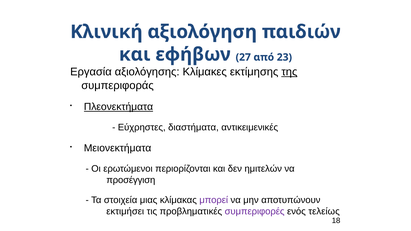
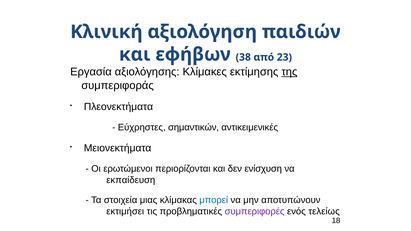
27: 27 -> 38
Πλεονεκτήματα underline: present -> none
διαστήματα: διαστήματα -> σημαντικών
ημιτελών: ημιτελών -> ενίσχυση
προσέγγιση: προσέγγιση -> εκπαίδευση
μπορεί colour: purple -> blue
